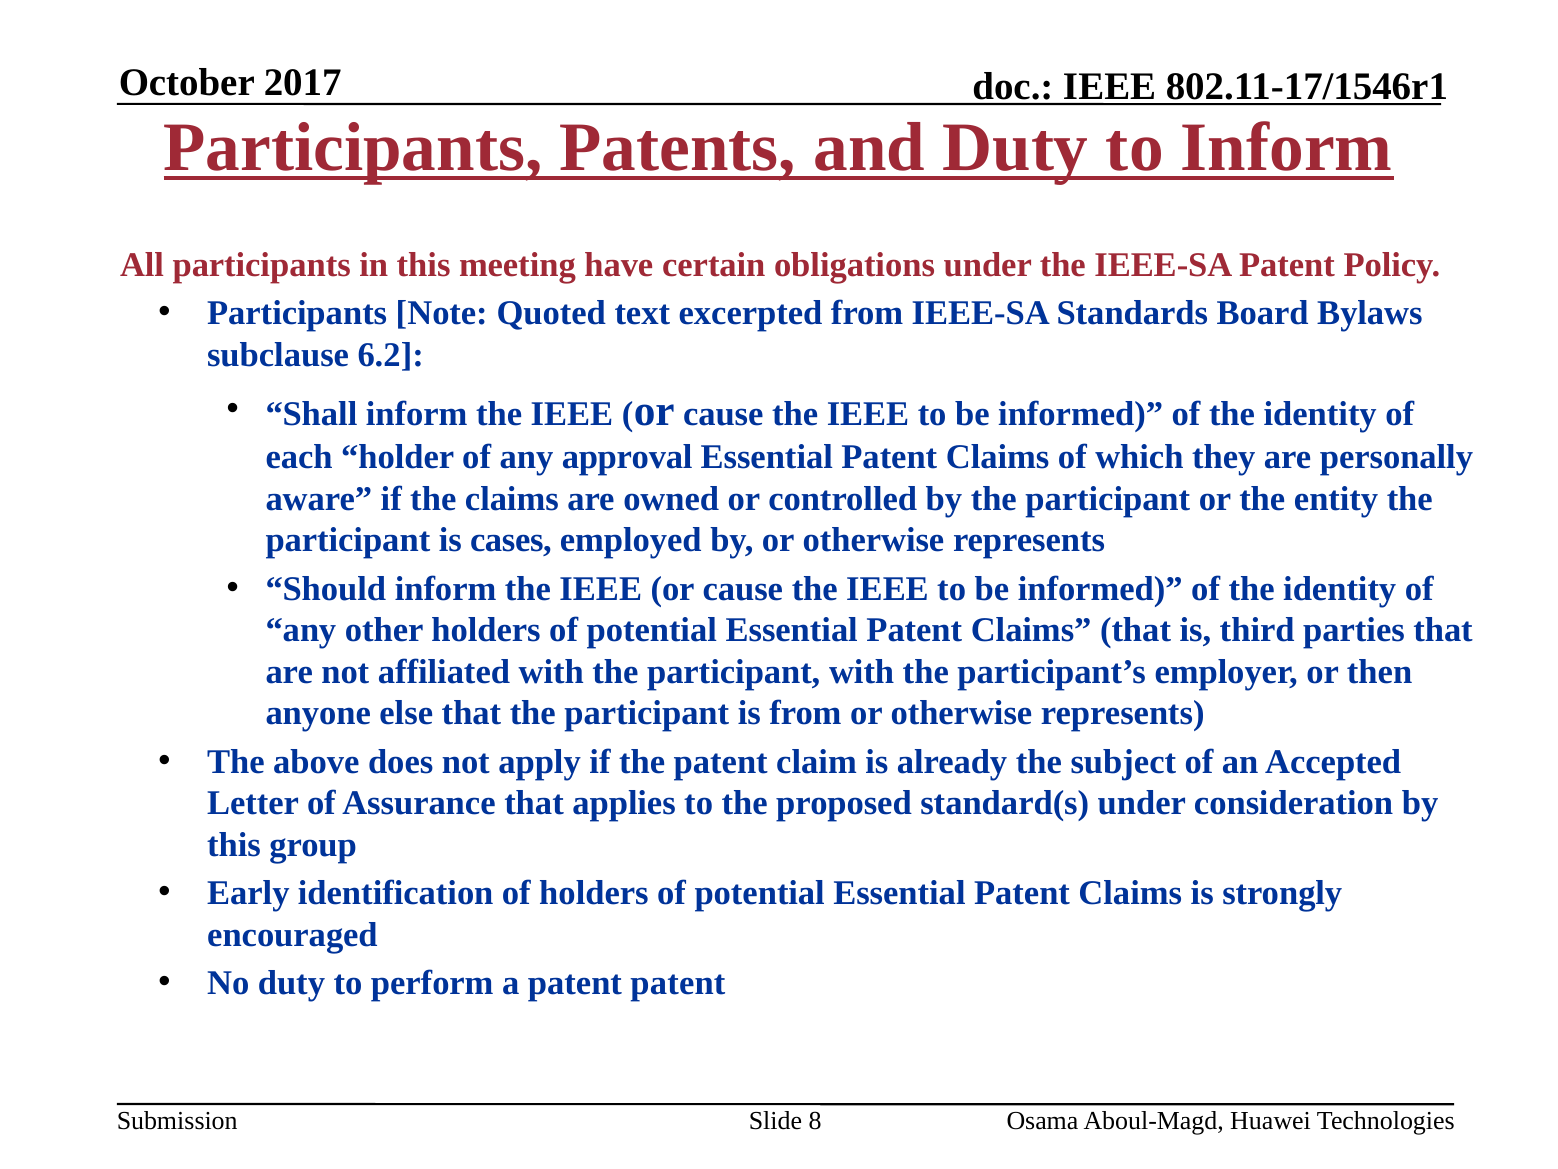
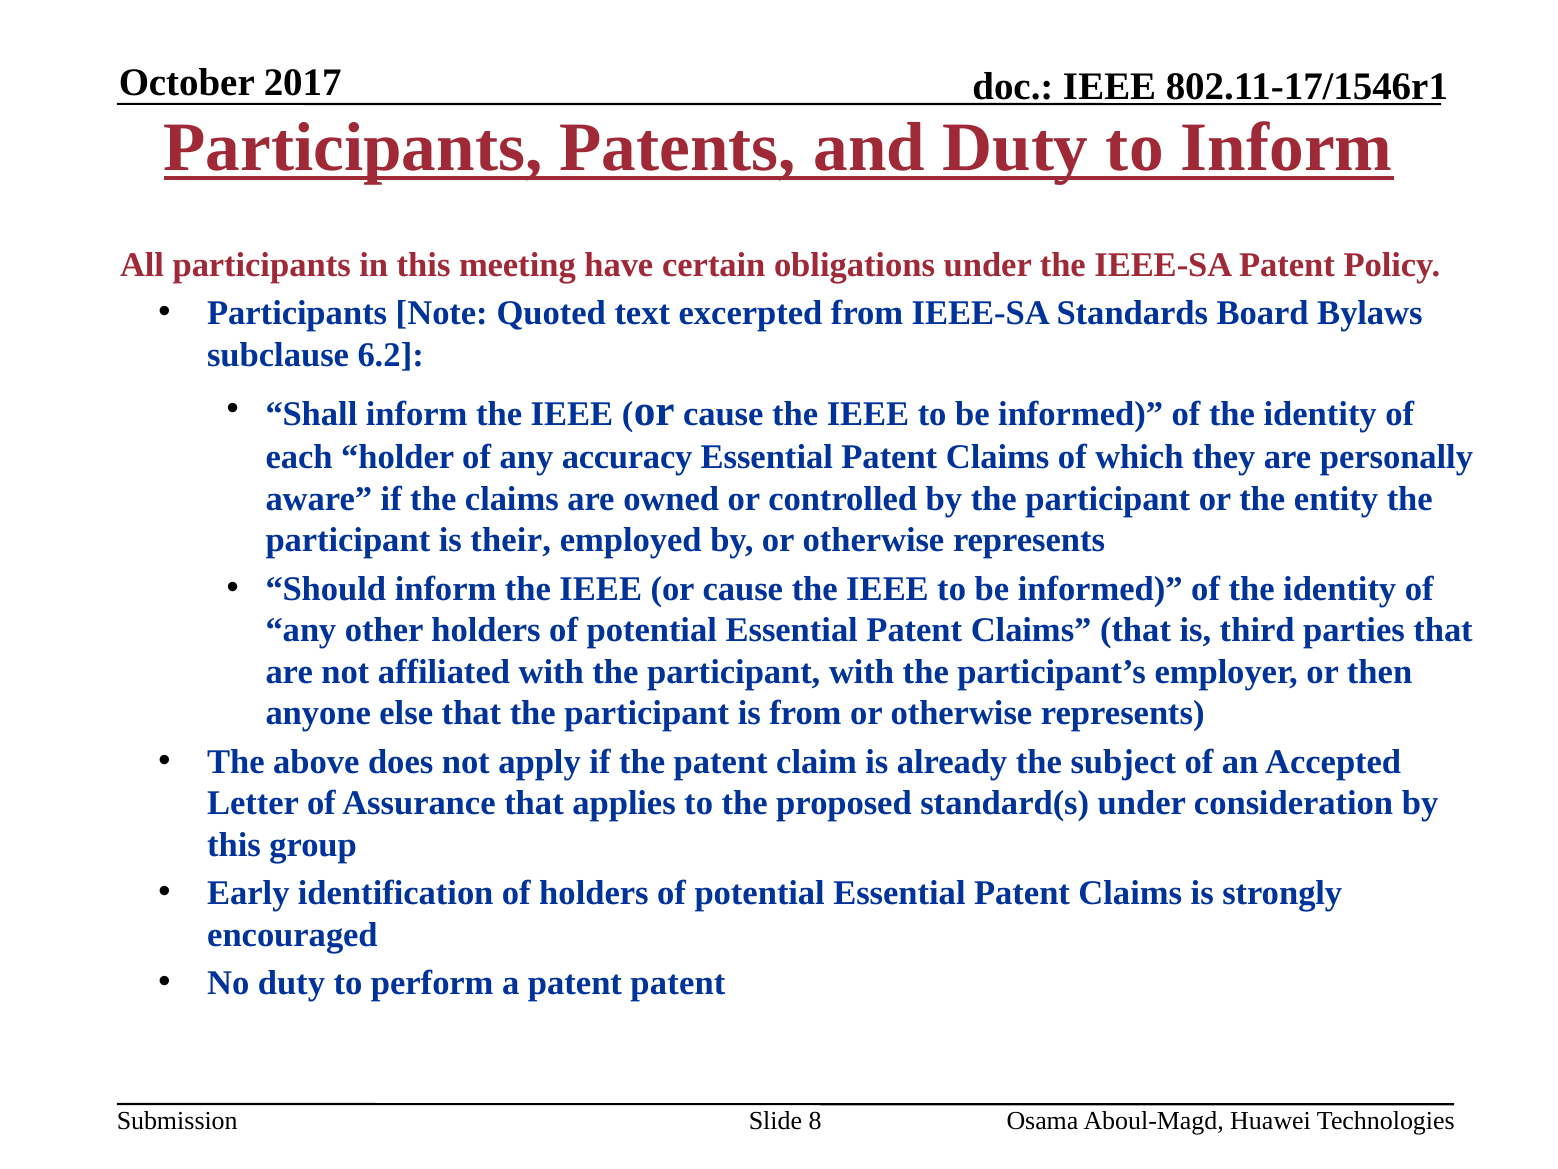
approval: approval -> accuracy
cases: cases -> their
